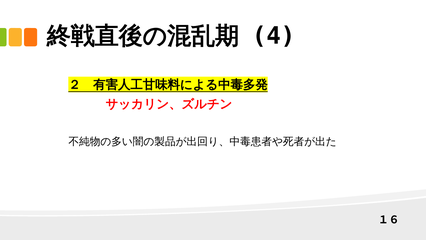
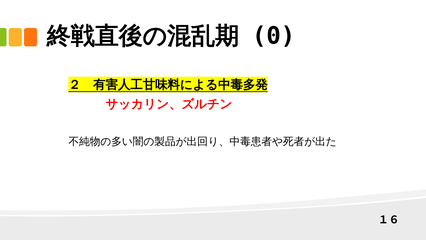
4: 4 -> 0
